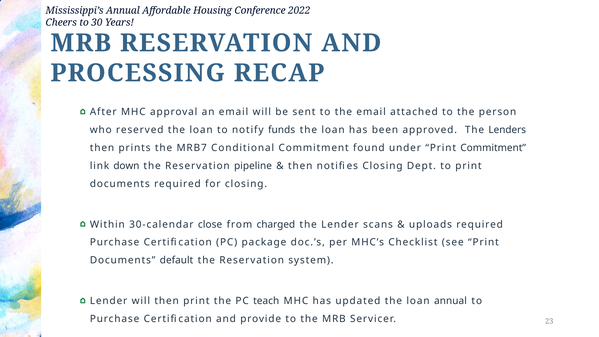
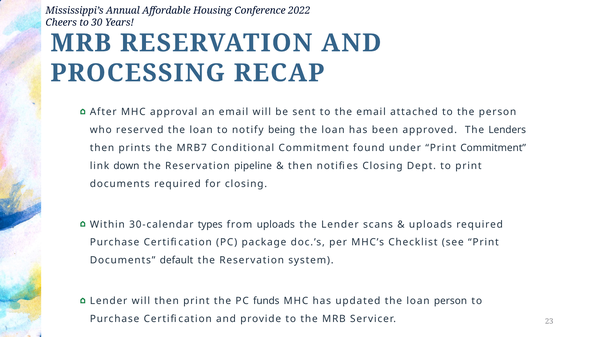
funds: funds -> being
close: close -> types
from charged: charged -> uploads
teach: teach -> funds
loan annual: annual -> person
